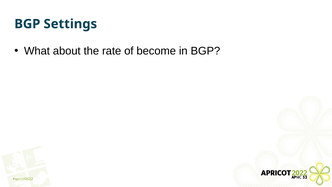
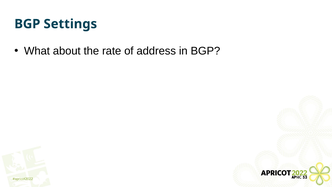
become: become -> address
